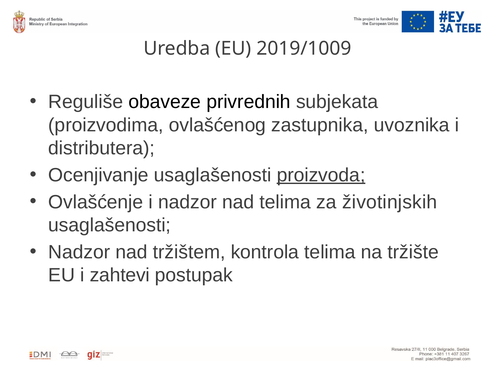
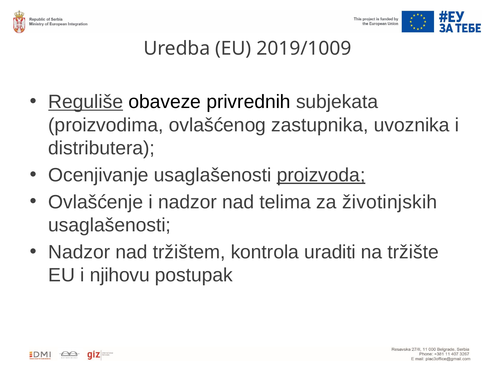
Reguliše underline: none -> present
kontrola telima: telima -> uraditi
zahtevi: zahtevi -> njihovu
